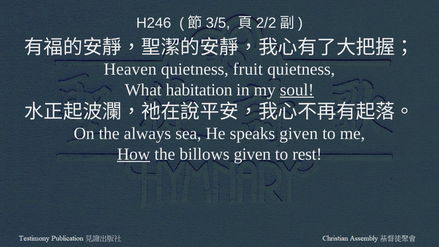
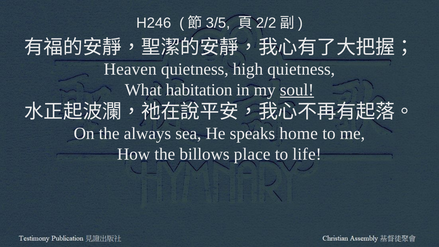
fruit: fruit -> high
speaks given: given -> home
How underline: present -> none
billows given: given -> place
rest: rest -> life
